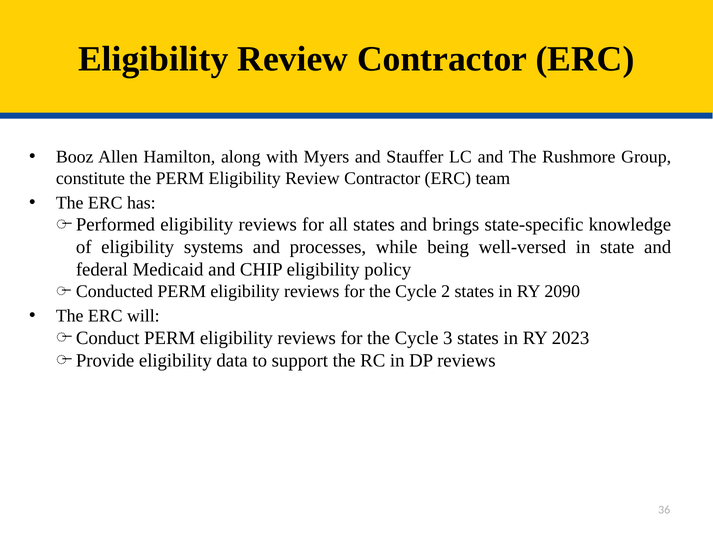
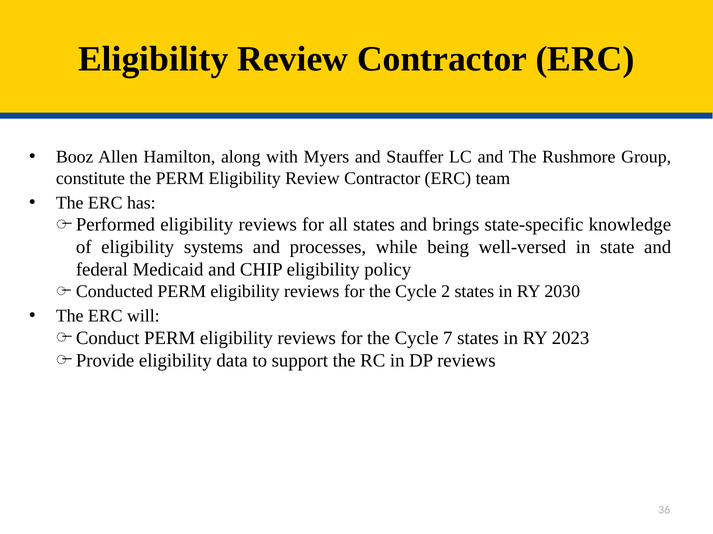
2090: 2090 -> 2030
3: 3 -> 7
